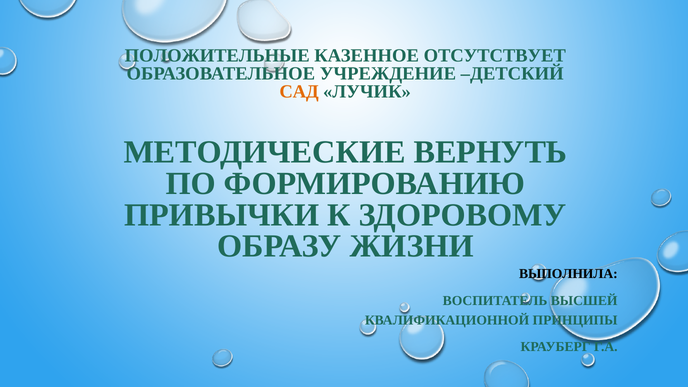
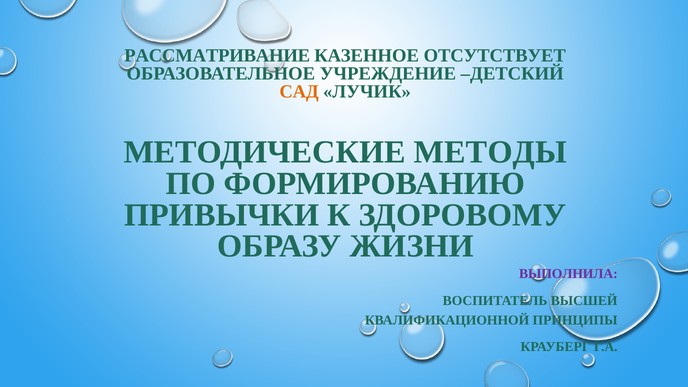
ПОЛОЖИТЕЛЬНЫЕ: ПОЛОЖИТЕЛЬНЫЕ -> РАССМАТРИВАНИЕ
ВЕРНУТЬ: ВЕРНУТЬ -> МЕТОДЫ
ВЫПОЛНИЛА colour: black -> purple
